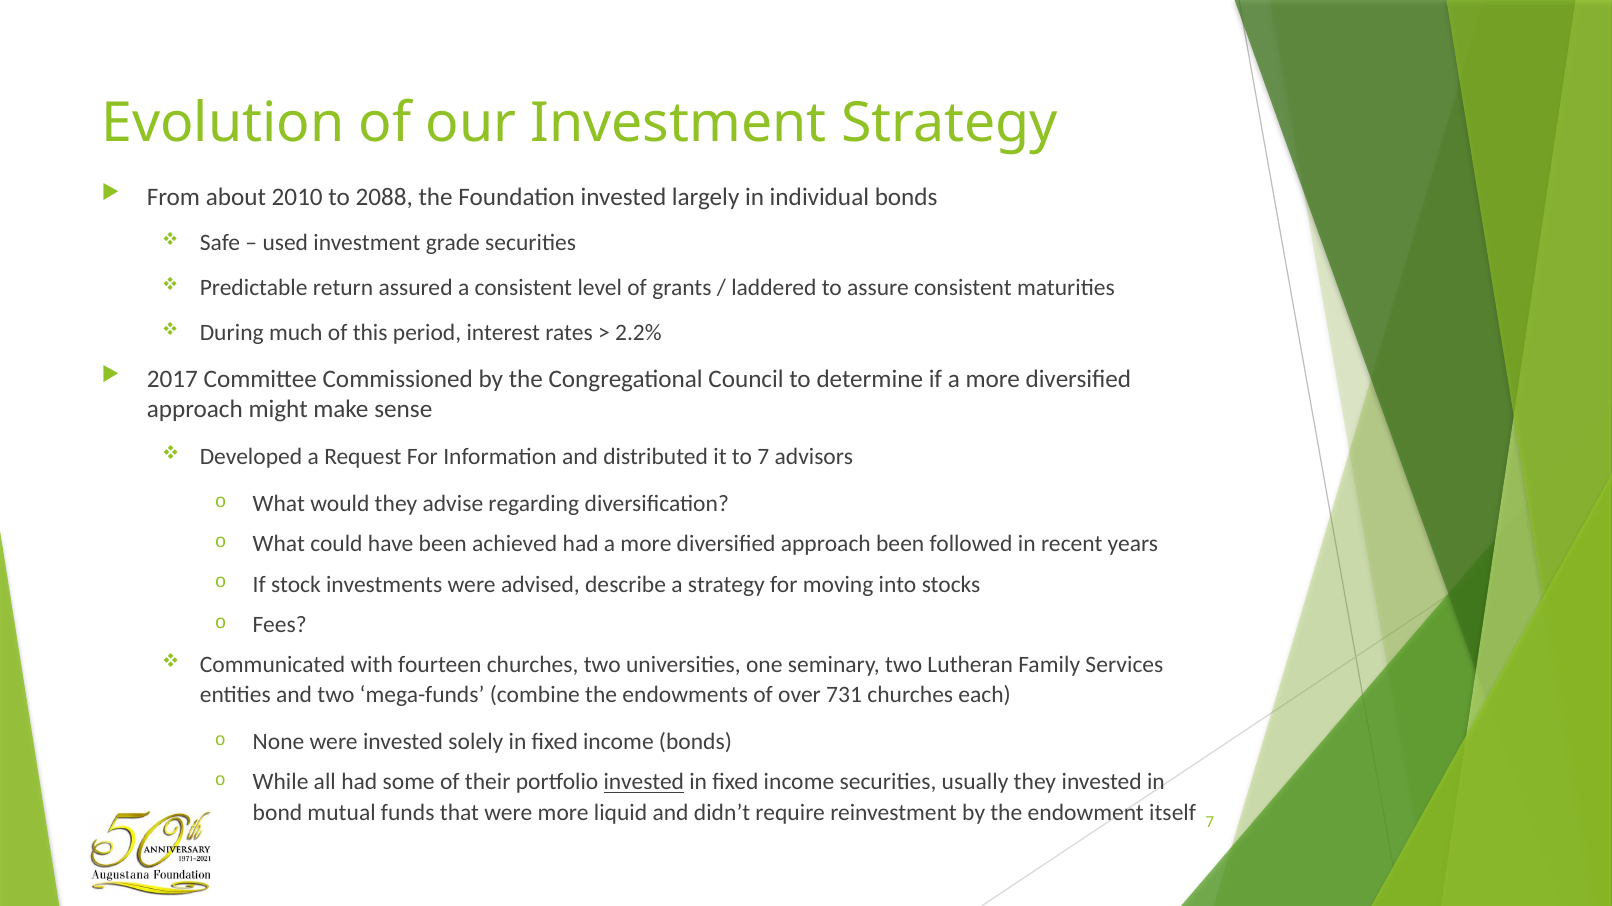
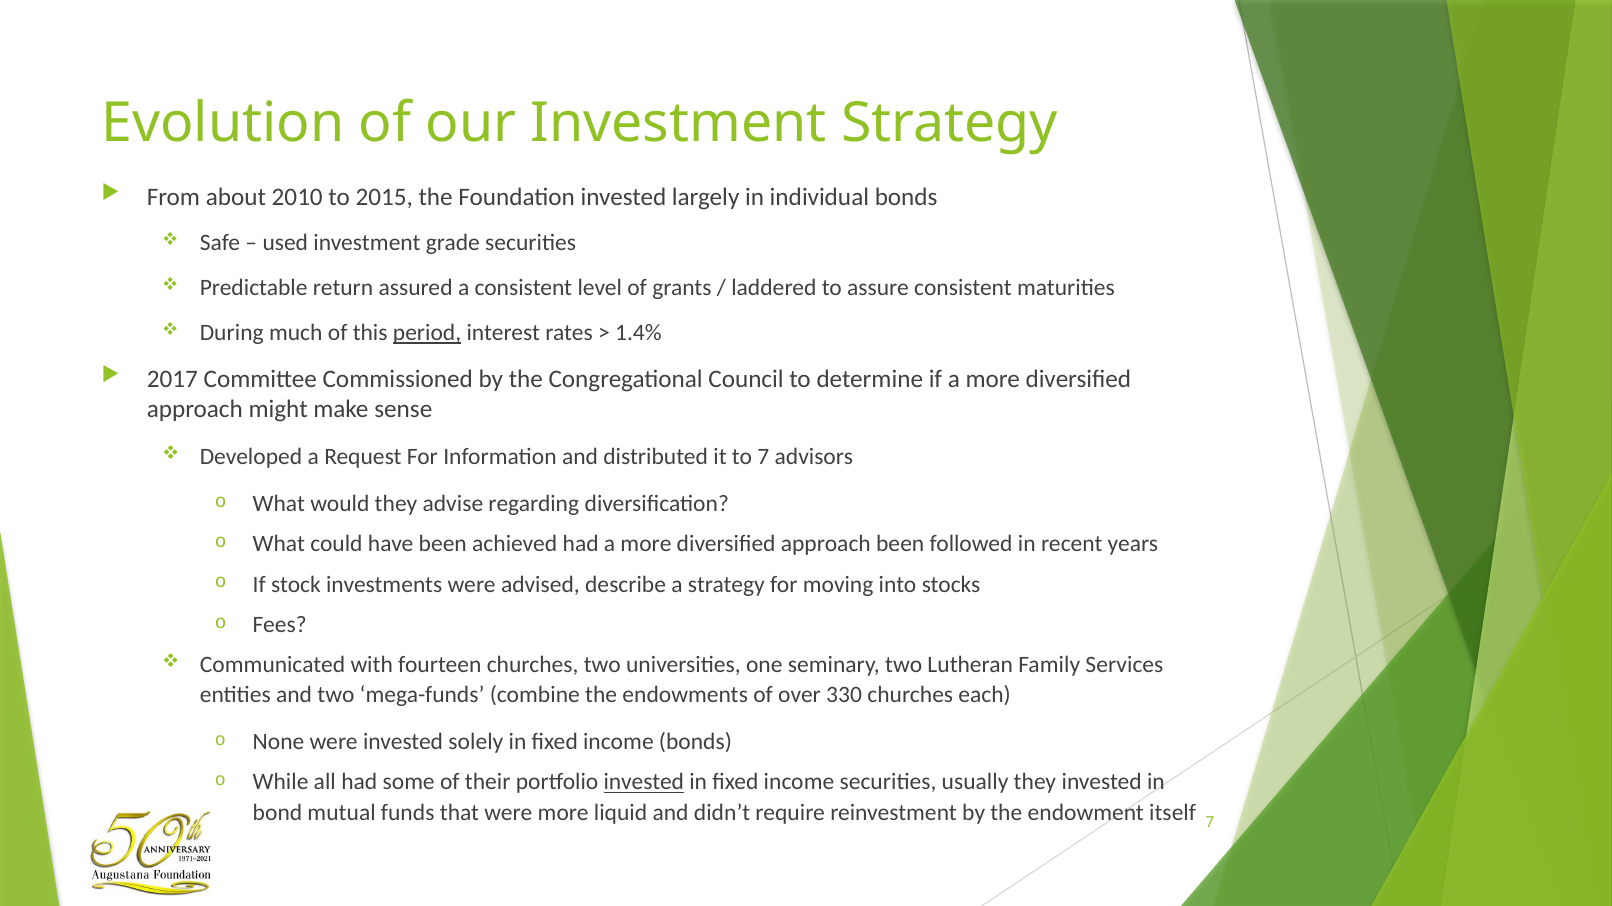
2088: 2088 -> 2015
period underline: none -> present
2.2%: 2.2% -> 1.4%
731: 731 -> 330
